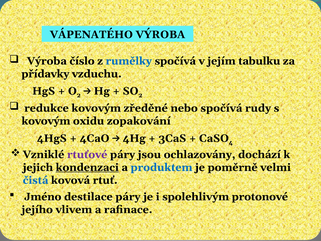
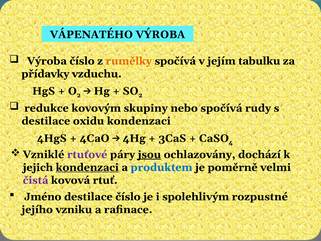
rumělky colour: blue -> orange
zředěné: zředěné -> skupiny
kovovým at (46, 121): kovovým -> destilace
oxidu zopakování: zopakování -> kondenzaci
jsou underline: none -> present
čistá colour: blue -> purple
destilace páry: páry -> číslo
protonové: protonové -> rozpustné
vlivem: vlivem -> vzniku
